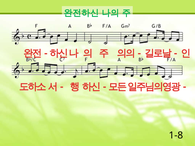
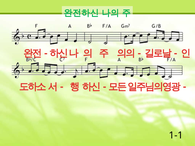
1-8: 1-8 -> 1-1
